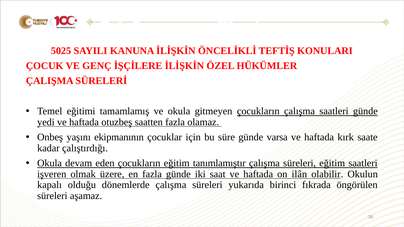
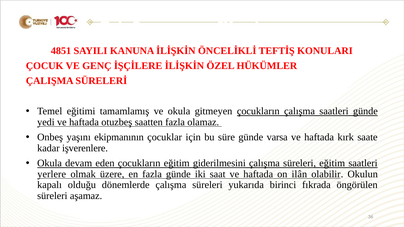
5025: 5025 -> 4851
çalıştırdığı: çalıştırdığı -> işverenlere
tanımlamıştır: tanımlamıştır -> giderilmesini
işveren: işveren -> yerlere
